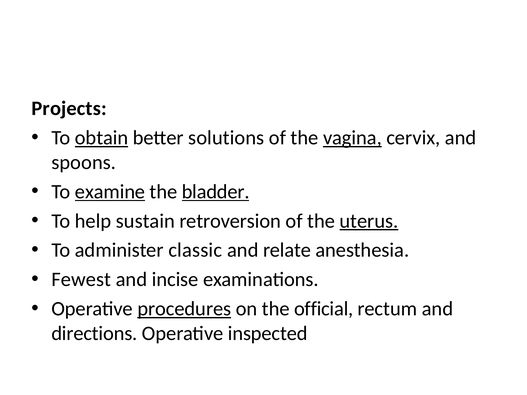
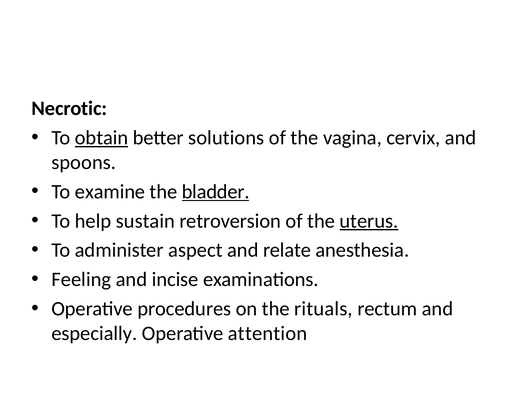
Projects: Projects -> Necrotic
vagina underline: present -> none
examine underline: present -> none
classic: classic -> aspect
Fewest: Fewest -> Feeling
procedures underline: present -> none
official: official -> rituals
directions: directions -> especially
inspected: inspected -> attention
